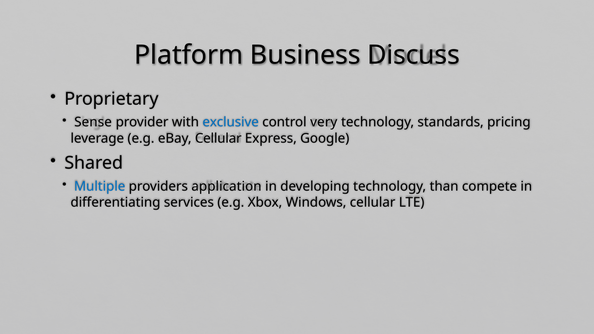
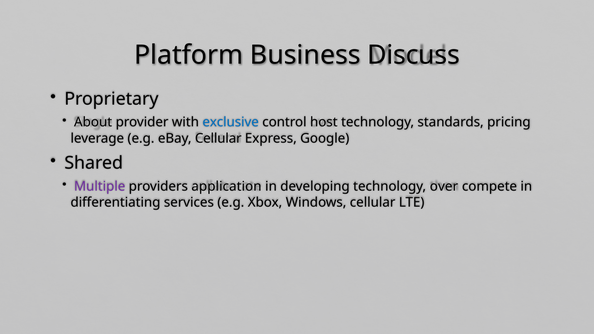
Sense: Sense -> About
very: very -> host
Multiple colour: blue -> purple
than: than -> over
